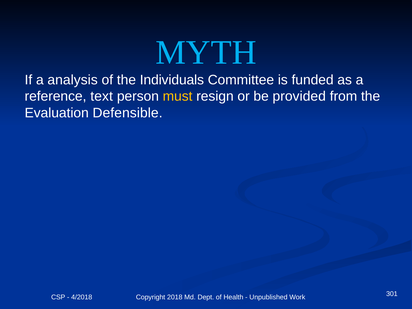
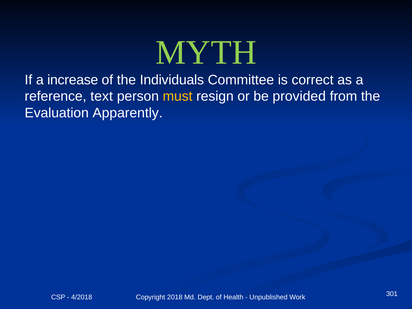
MYTH colour: light blue -> light green
analysis: analysis -> increase
funded: funded -> correct
Defensible: Defensible -> Apparently
